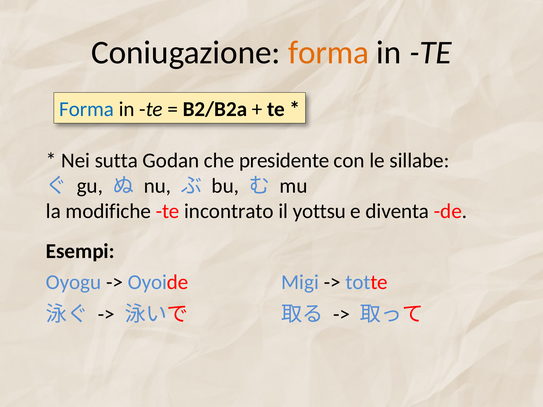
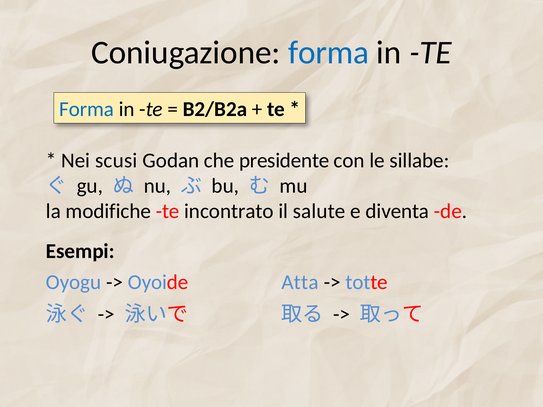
forma at (329, 53) colour: orange -> blue
sutta: sutta -> scusi
yottsu: yottsu -> salute
Migi: Migi -> Atta
